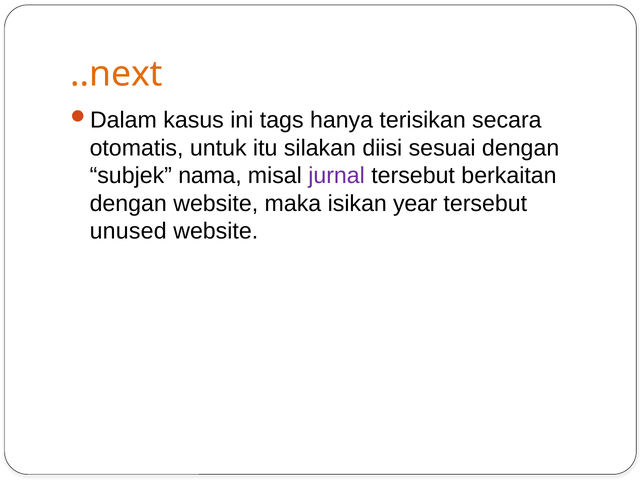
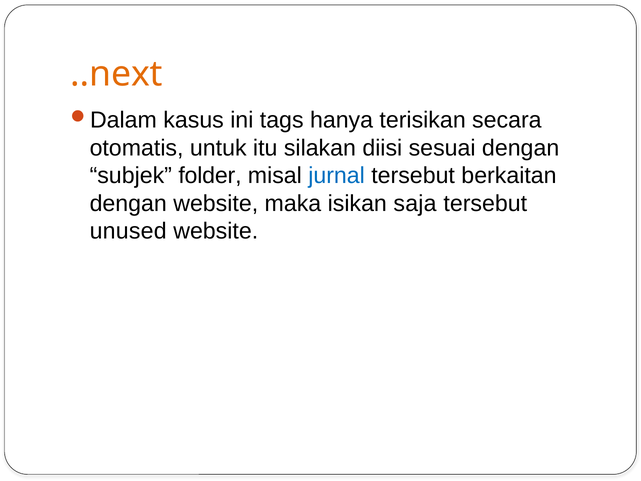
nama: nama -> folder
jurnal colour: purple -> blue
year: year -> saja
